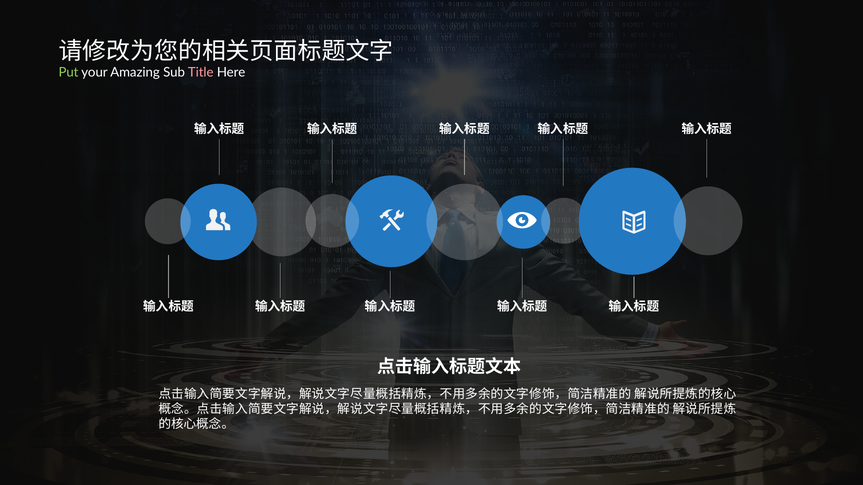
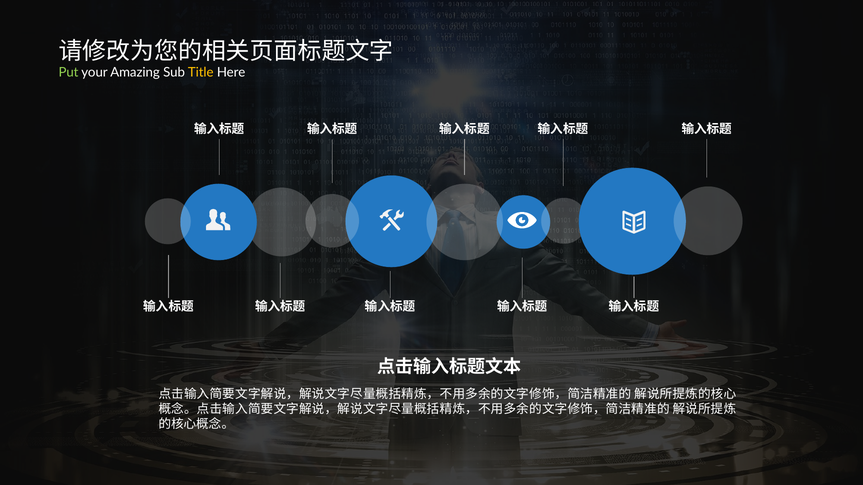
Title colour: pink -> yellow
